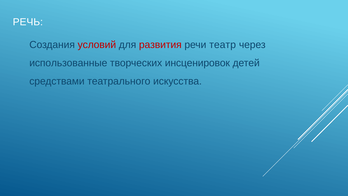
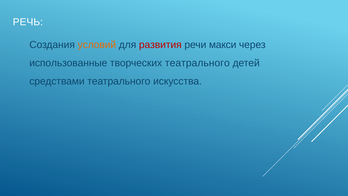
условий colour: red -> orange
театр: театр -> макси
творческих инсценировок: инсценировок -> театрального
